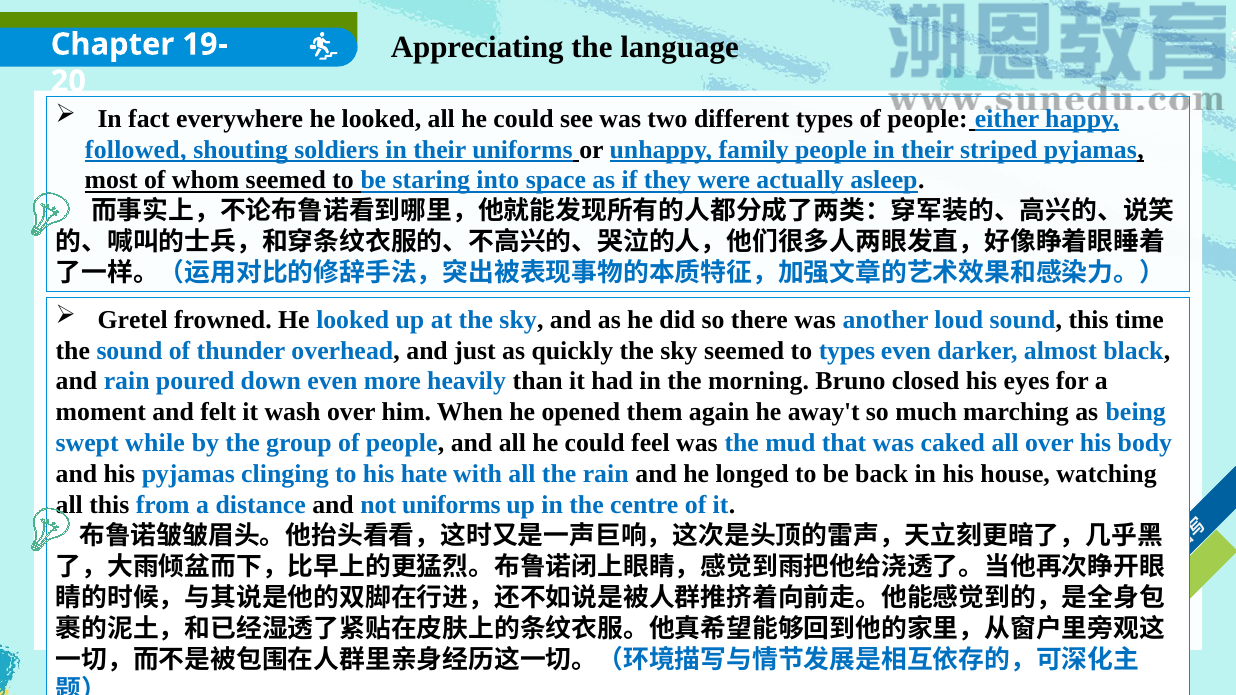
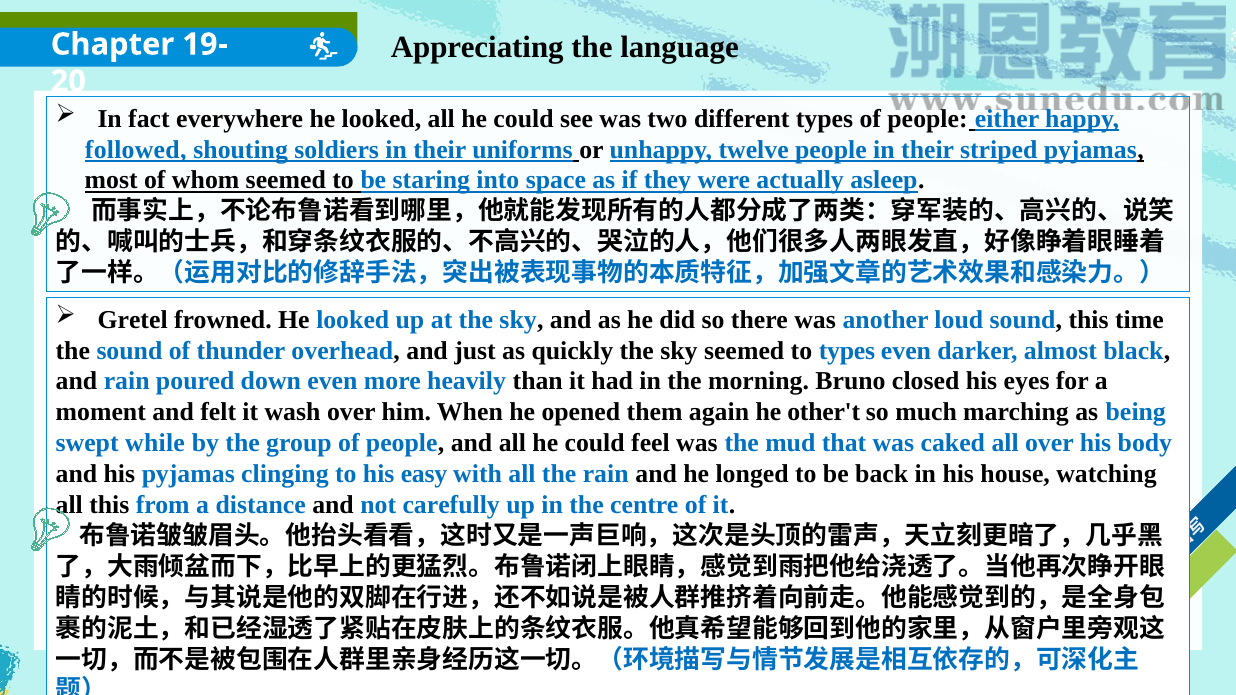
family: family -> twelve
away't: away't -> other't
hate: hate -> easy
not uniforms: uniforms -> carefully
